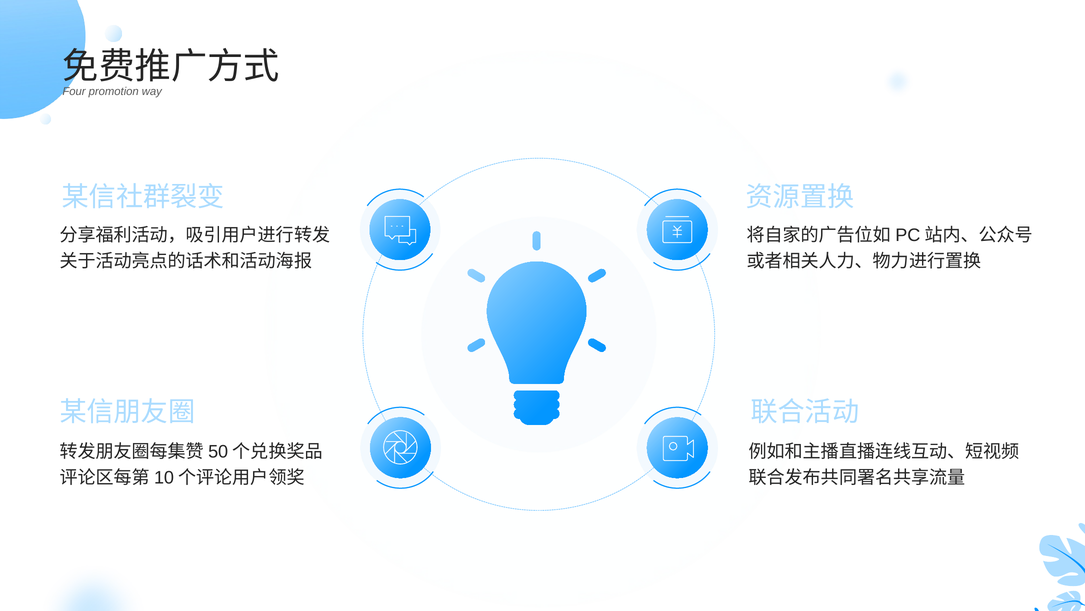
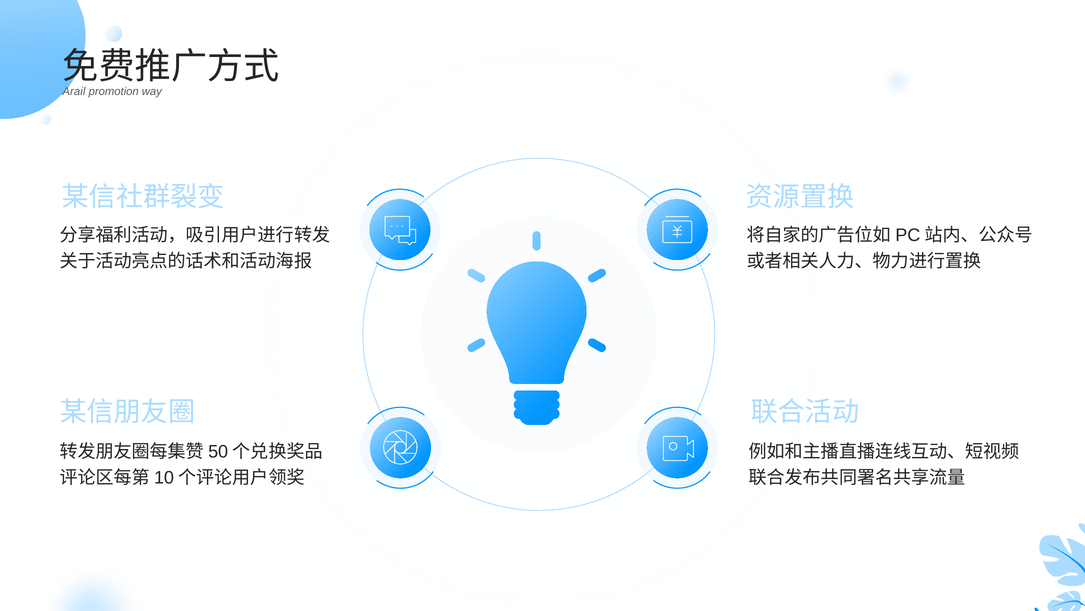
Four: Four -> Arail
